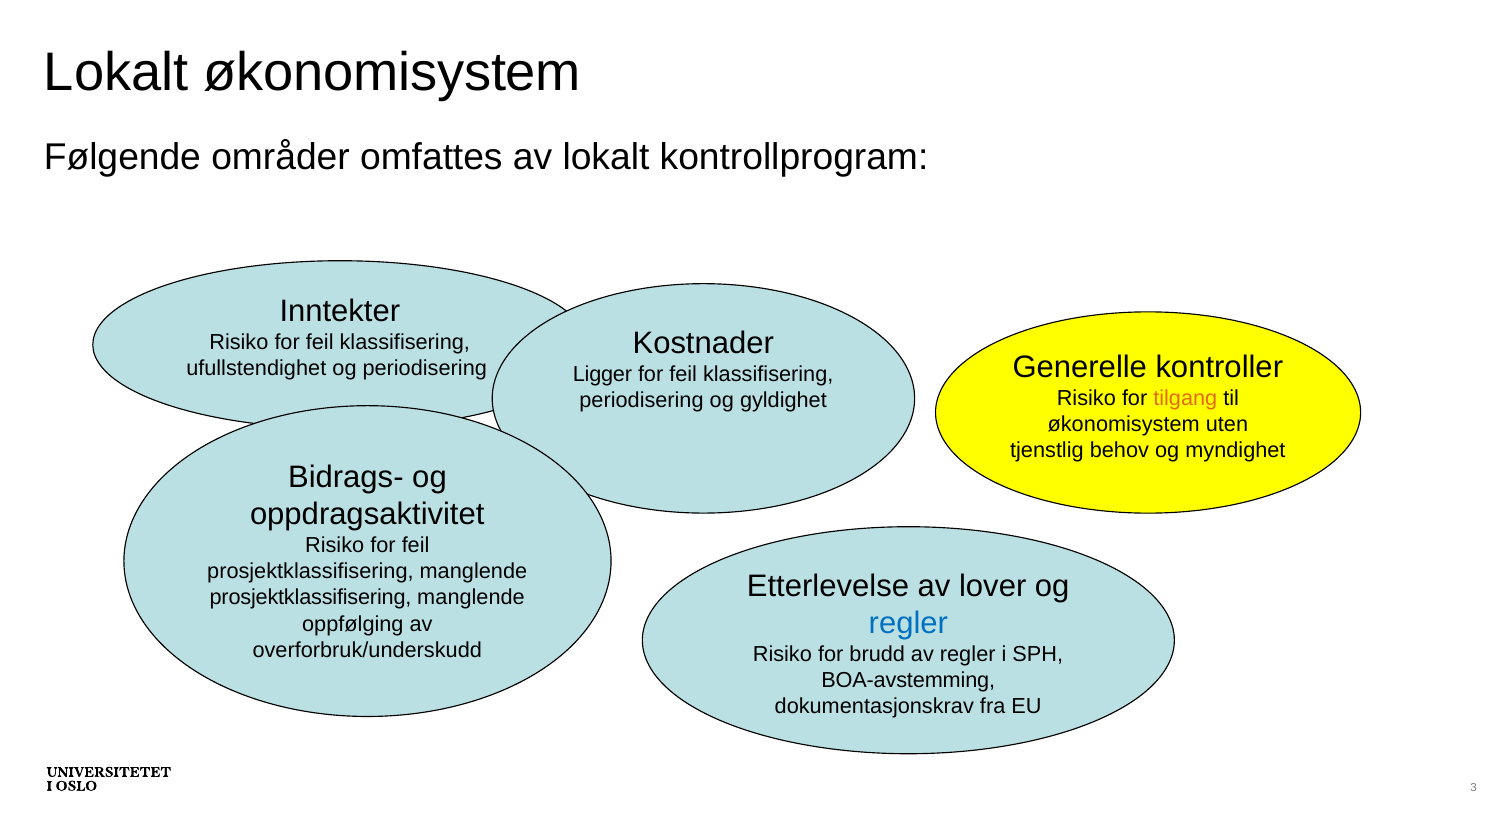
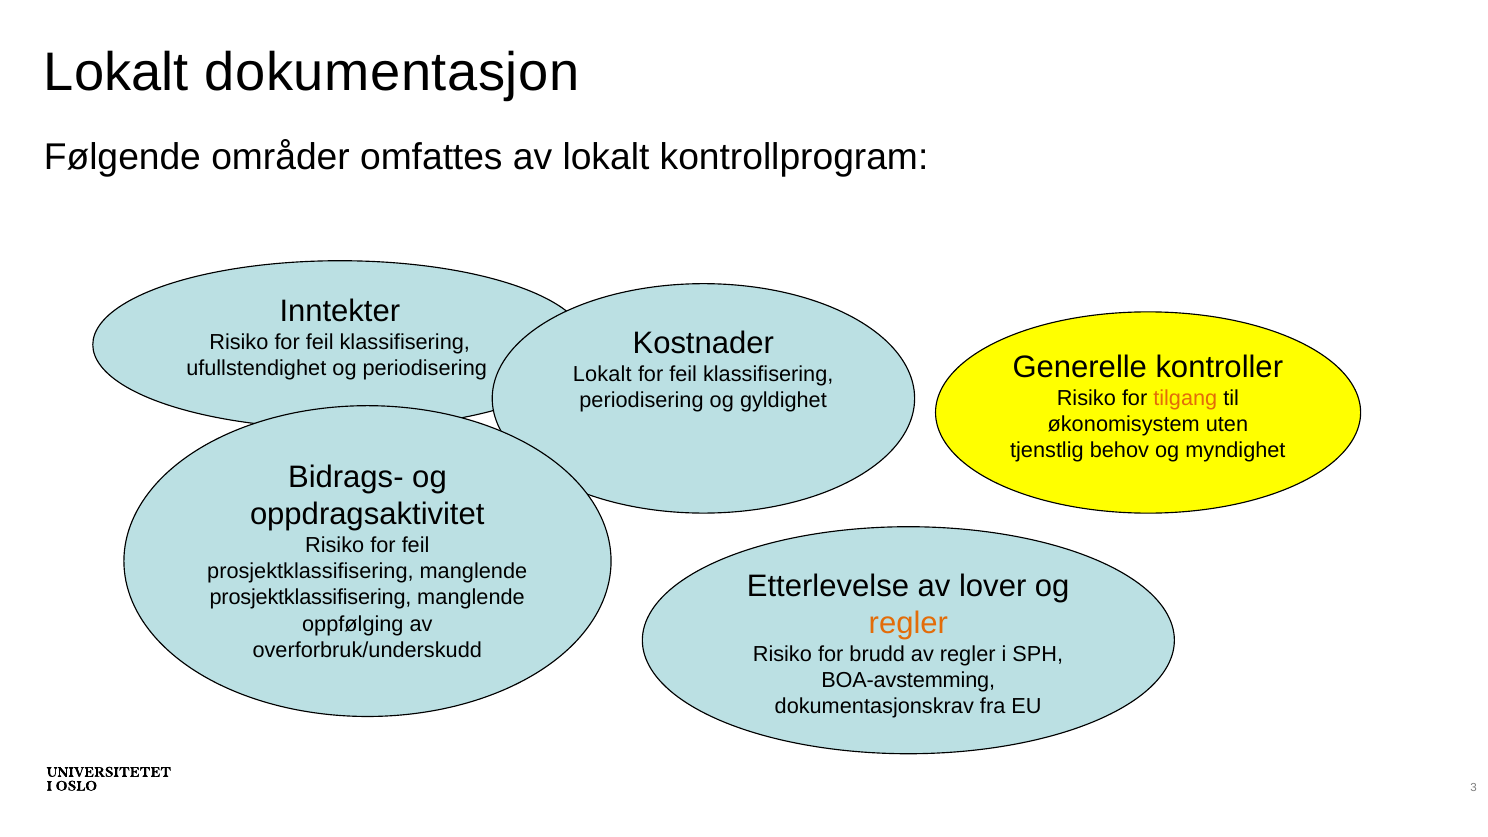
Lokalt økonomisystem: økonomisystem -> dokumentasjon
Ligger at (602, 375): Ligger -> Lokalt
regler at (908, 624) colour: blue -> orange
